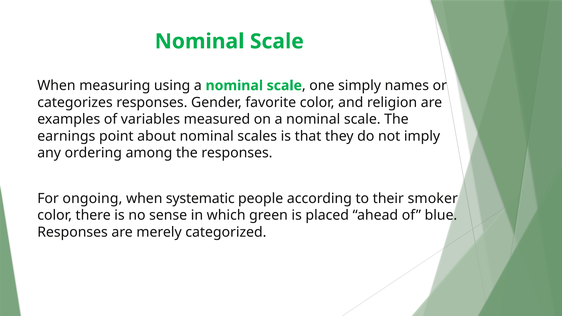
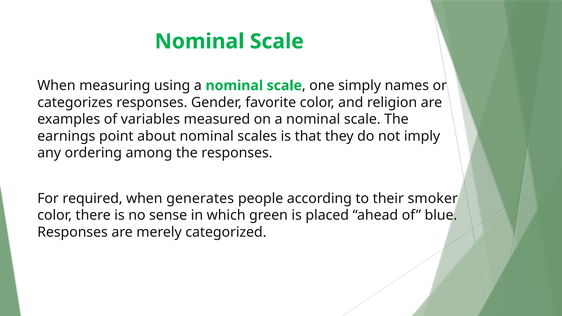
ongoing: ongoing -> required
systematic: systematic -> generates
